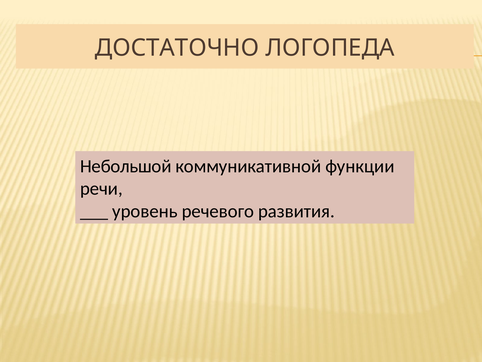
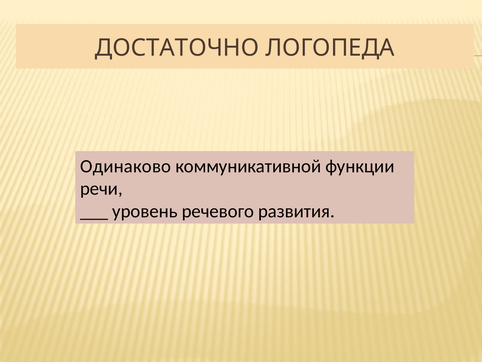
Небольшой: Небольшой -> Одинаково
